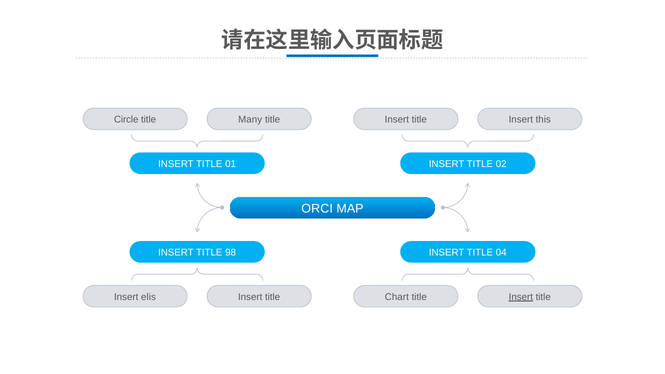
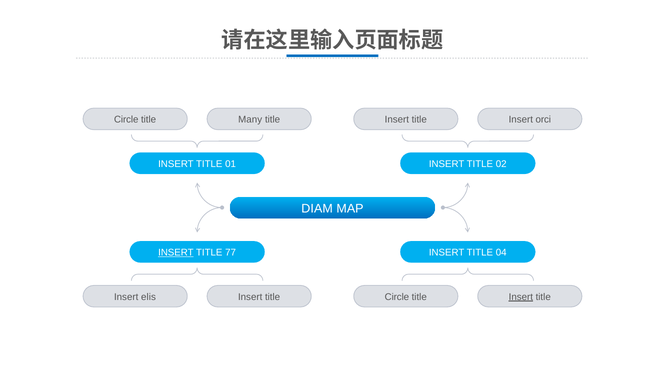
this: this -> orci
ORCI: ORCI -> DIAM
INSERT at (176, 253) underline: none -> present
98: 98 -> 77
Chart at (397, 297): Chart -> Circle
